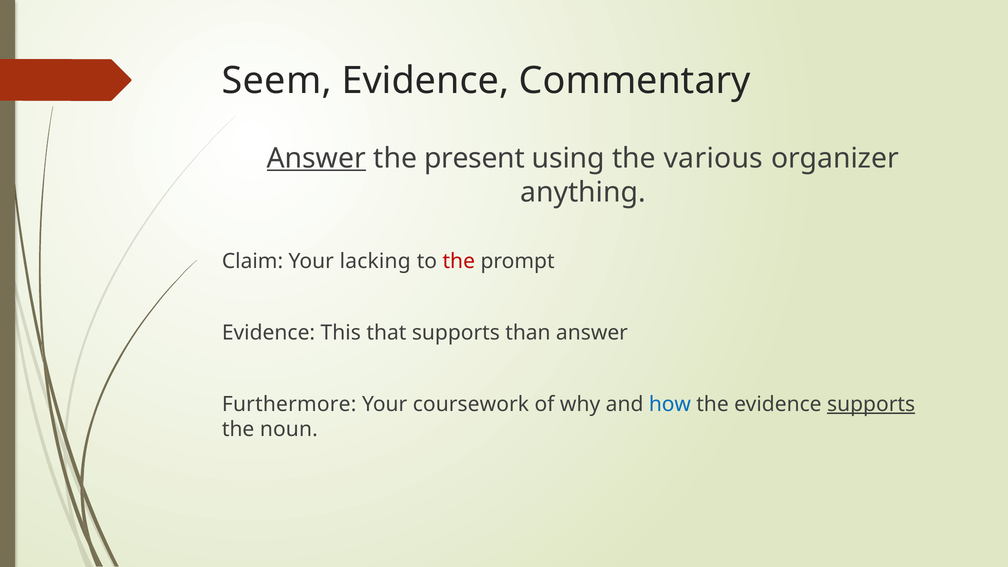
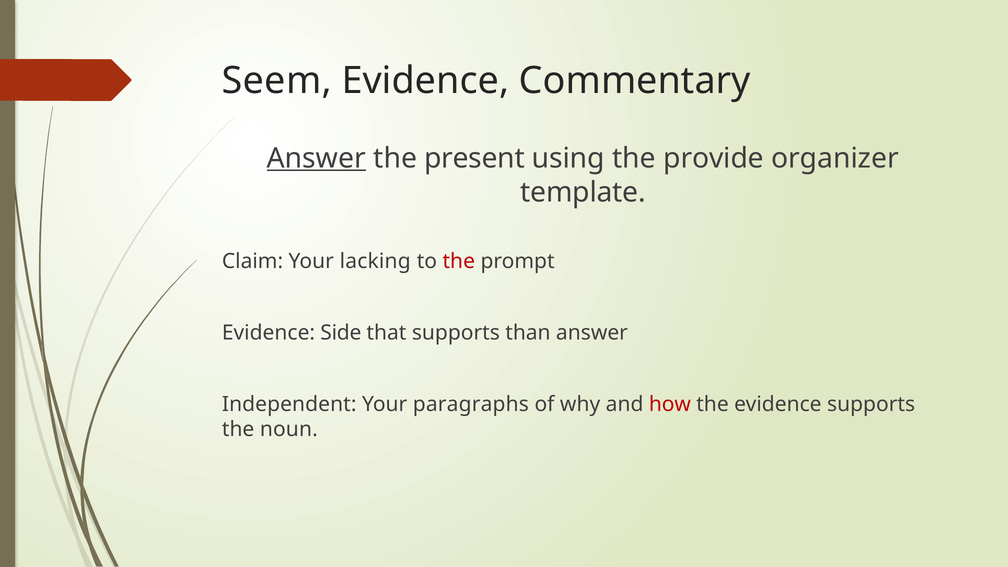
various: various -> provide
anything: anything -> template
This: This -> Side
Furthermore: Furthermore -> Independent
coursework: coursework -> paragraphs
how colour: blue -> red
supports at (871, 404) underline: present -> none
